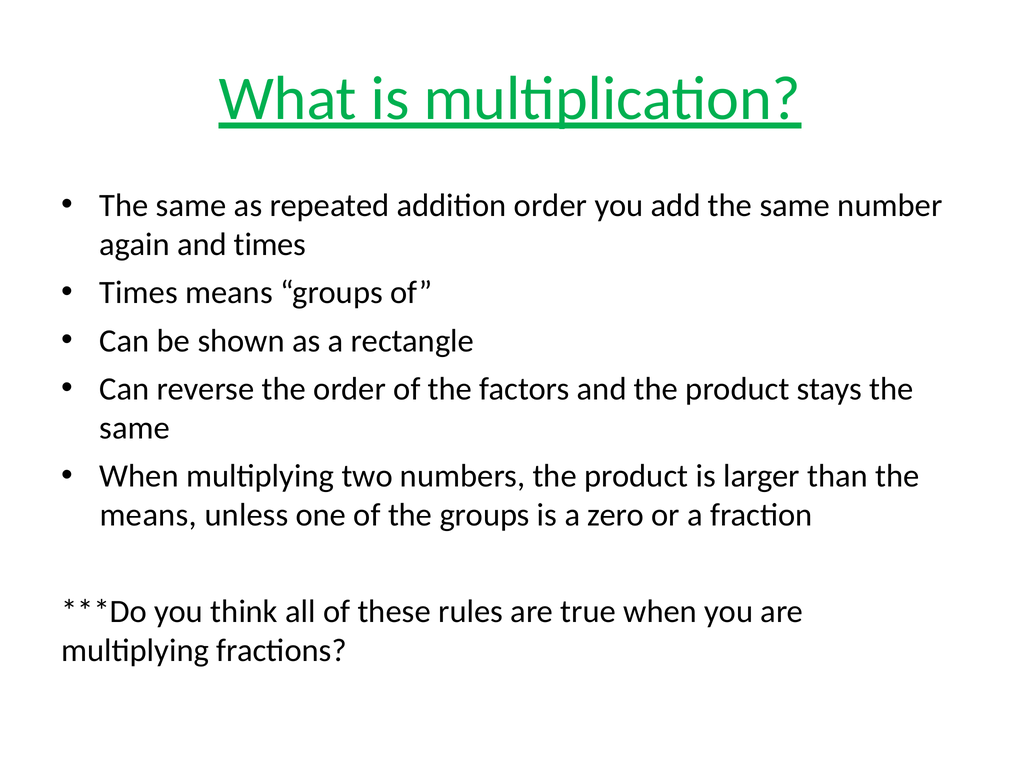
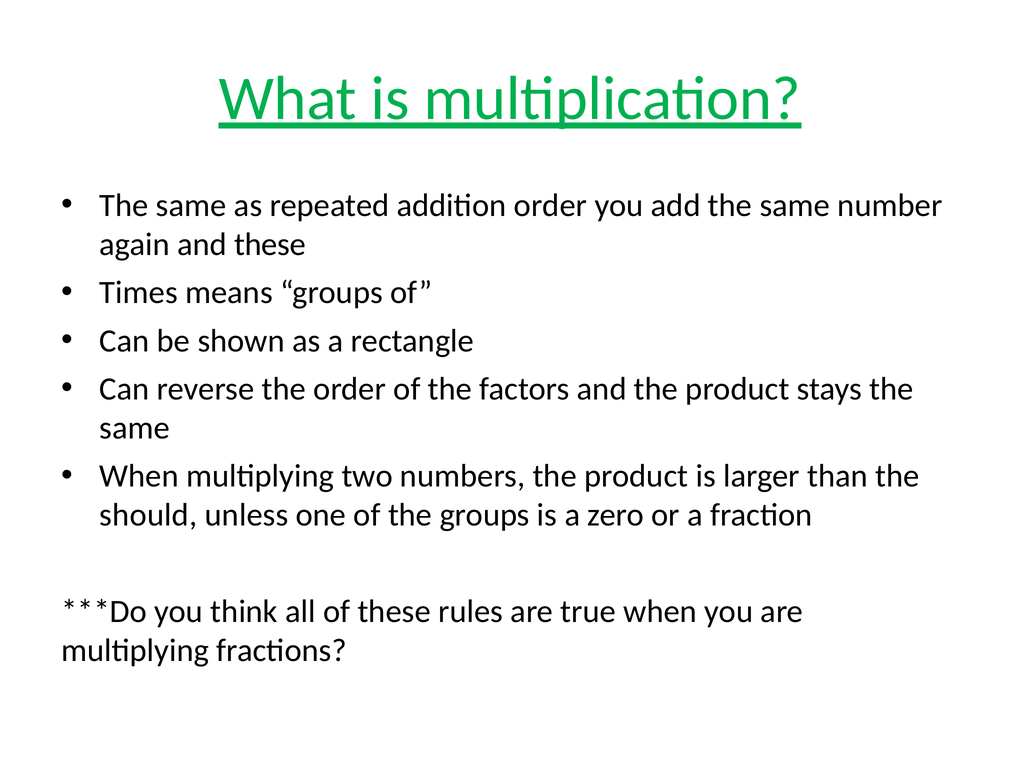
and times: times -> these
means at (148, 515): means -> should
